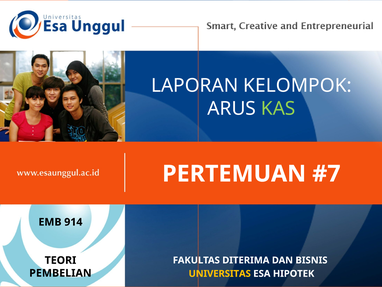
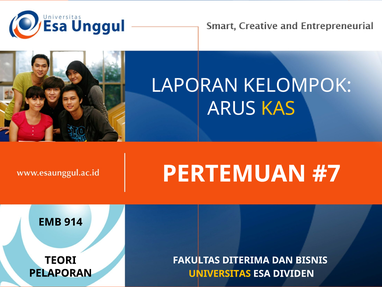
KAS colour: light green -> yellow
PEMBELIAN: PEMBELIAN -> PELAPORAN
HIPOTEK: HIPOTEK -> DIVIDEN
